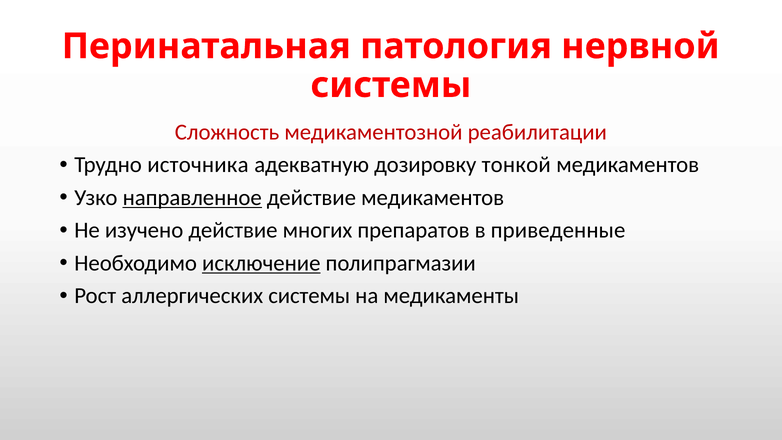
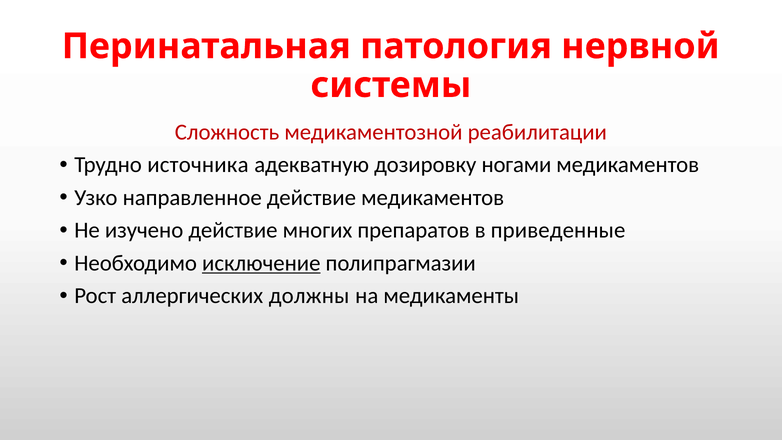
тонкой: тонкой -> ногами
направленное underline: present -> none
аллергических системы: системы -> должны
